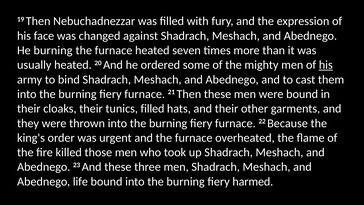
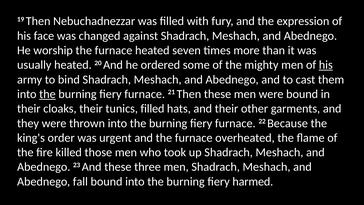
He burning: burning -> worship
the at (47, 94) underline: none -> present
life: life -> fall
